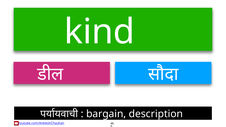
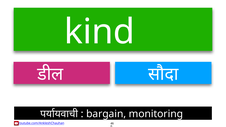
description: description -> monitoring
